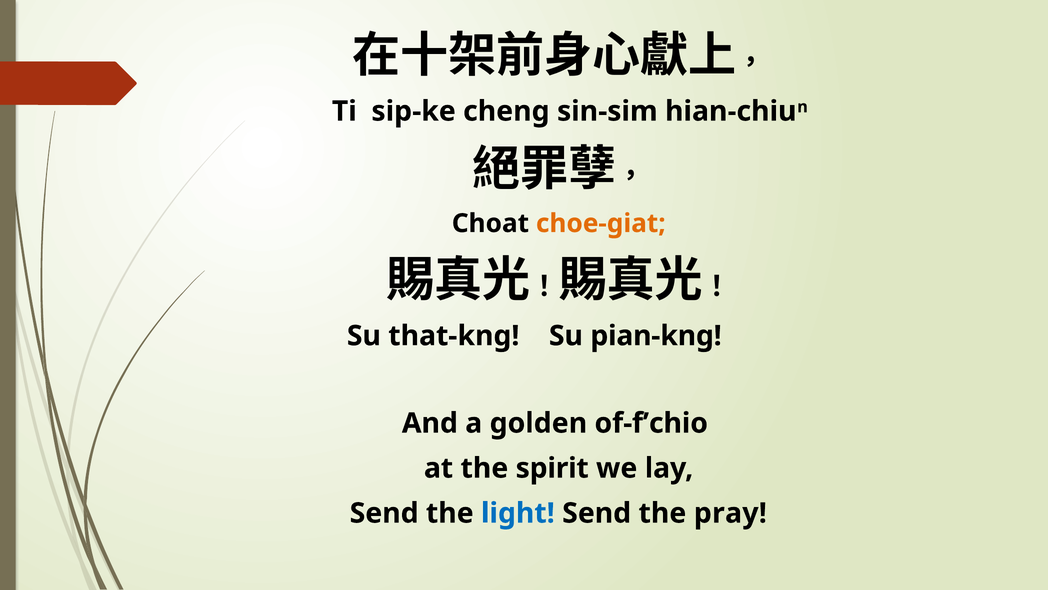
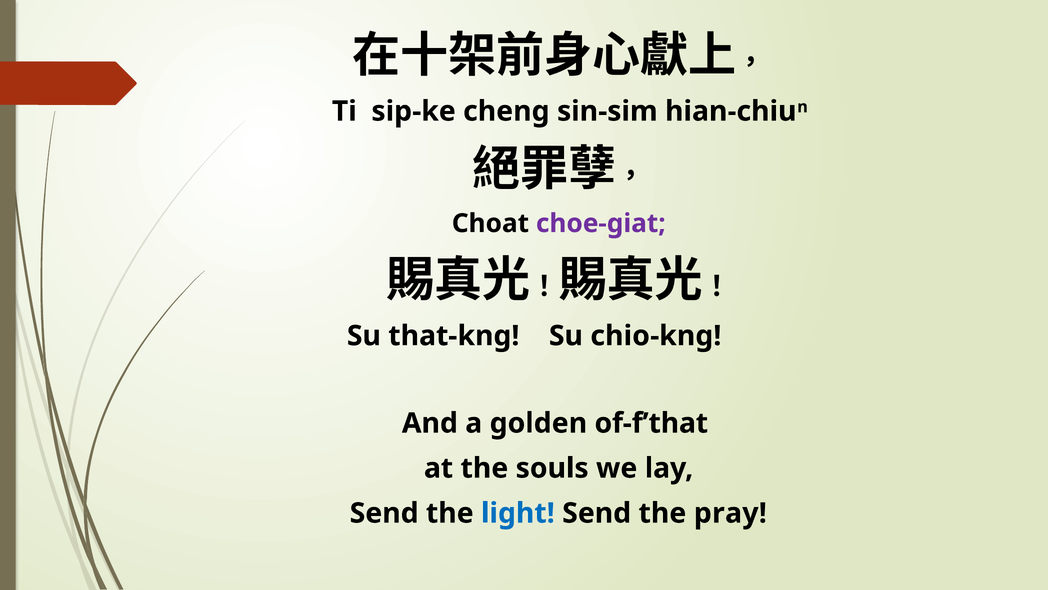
choe-giat colour: orange -> purple
pian-kng: pian-kng -> chio-kng
of-f’chio: of-f’chio -> of-f’that
spirit: spirit -> souls
